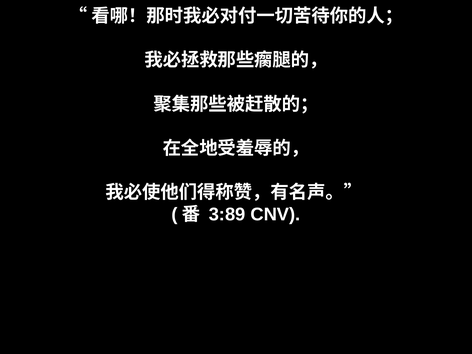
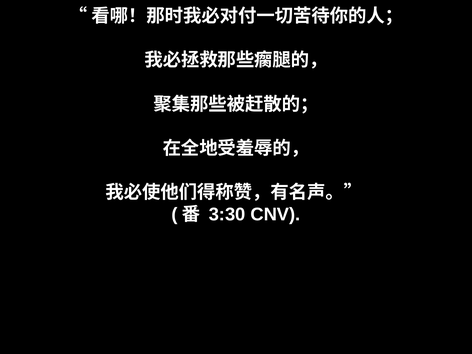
3:89: 3:89 -> 3:30
